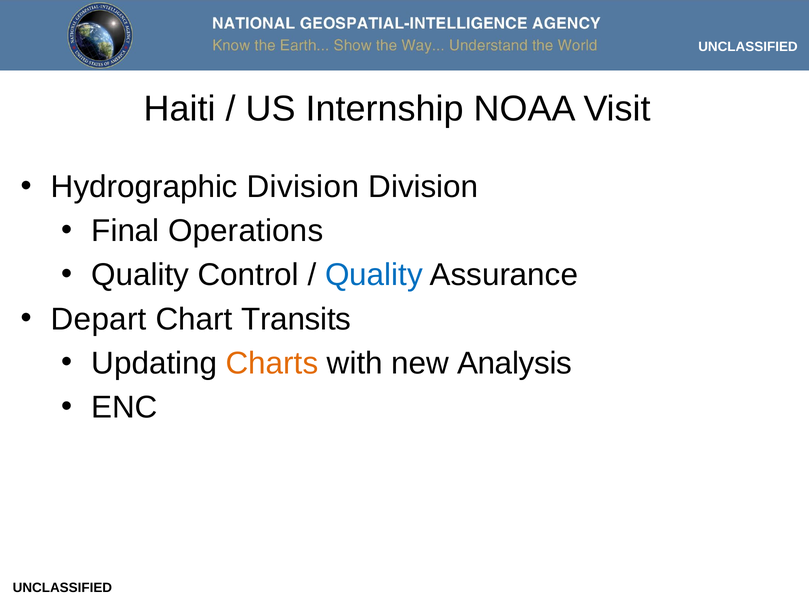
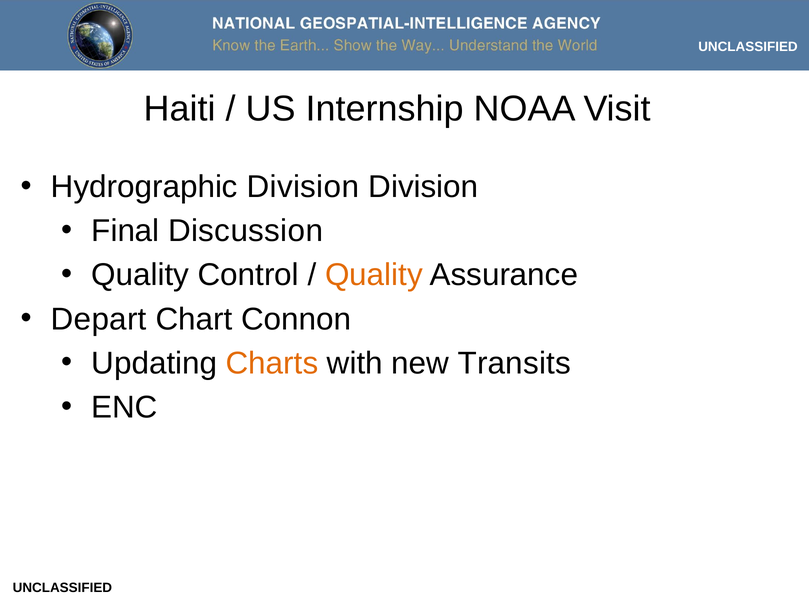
Operations: Operations -> Discussion
Quality at (374, 275) colour: blue -> orange
Transits: Transits -> Connon
Analysis: Analysis -> Transits
